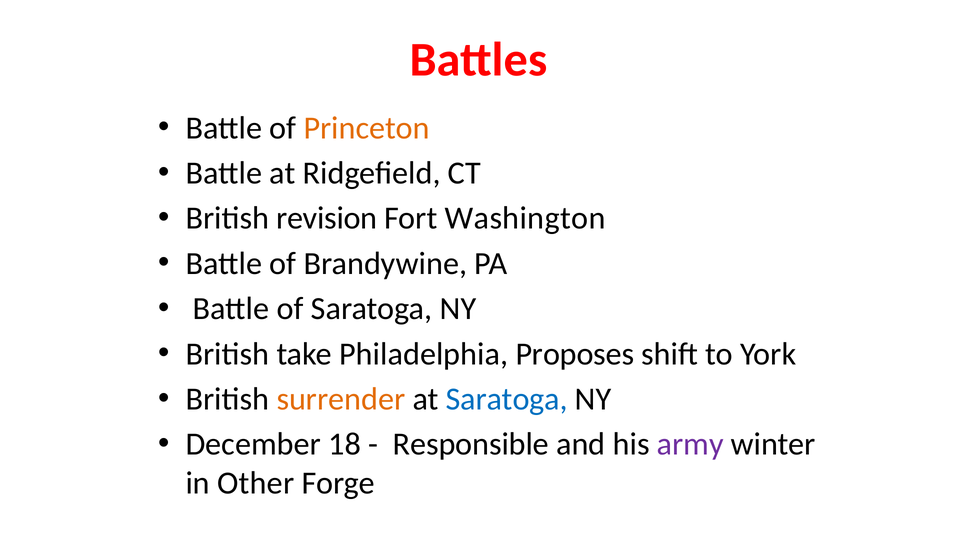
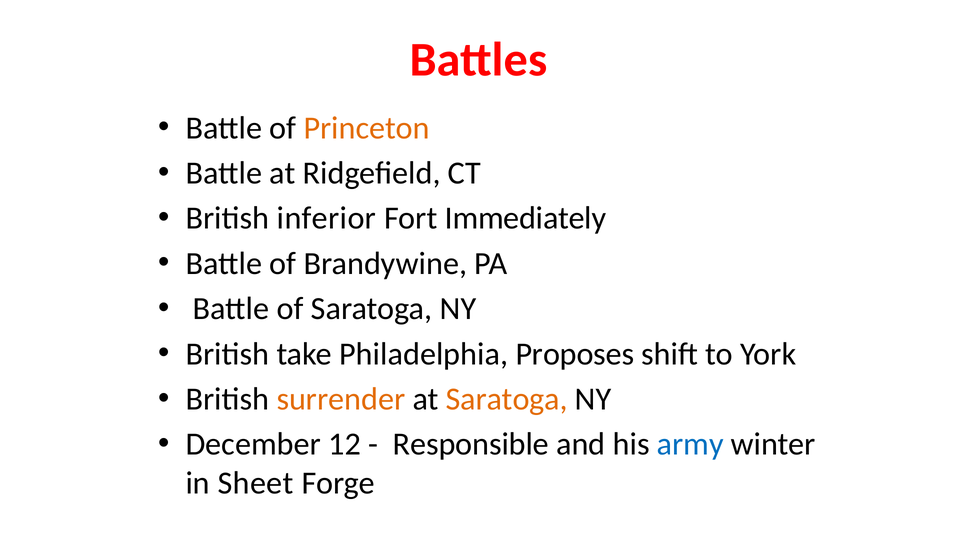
revision: revision -> inferior
Washington: Washington -> Immediately
Saratoga at (507, 399) colour: blue -> orange
18: 18 -> 12
army colour: purple -> blue
Other: Other -> Sheet
